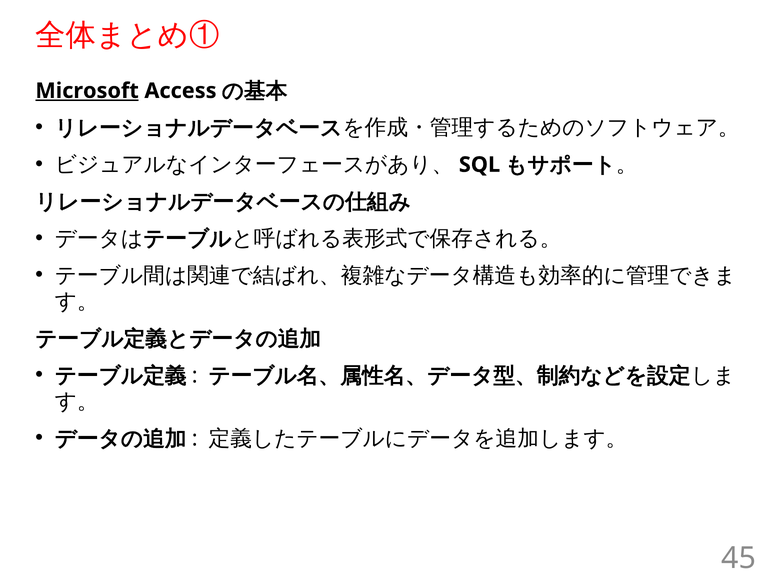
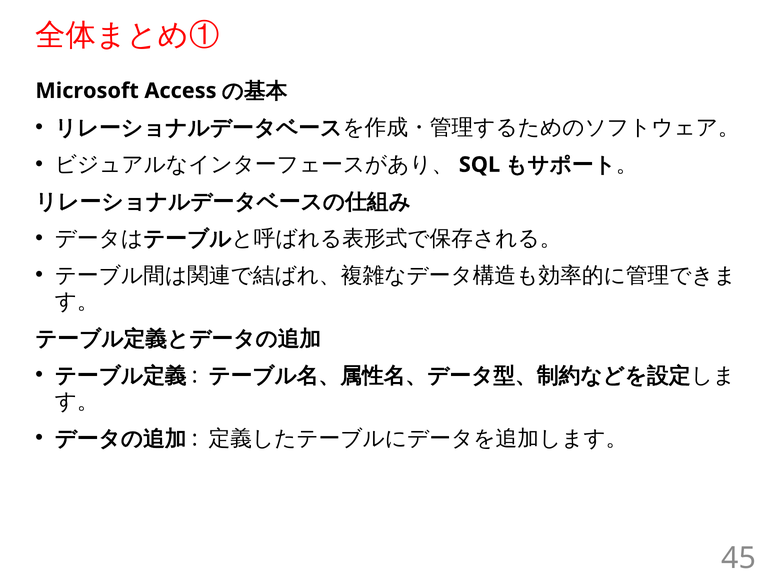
Microsoft underline: present -> none
